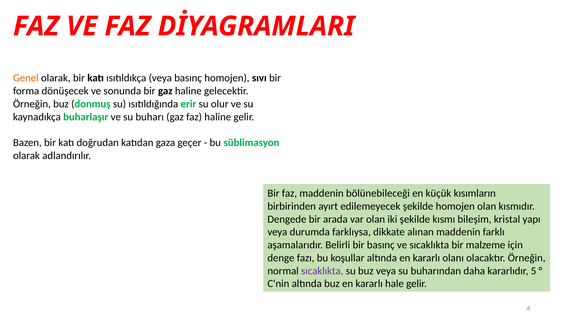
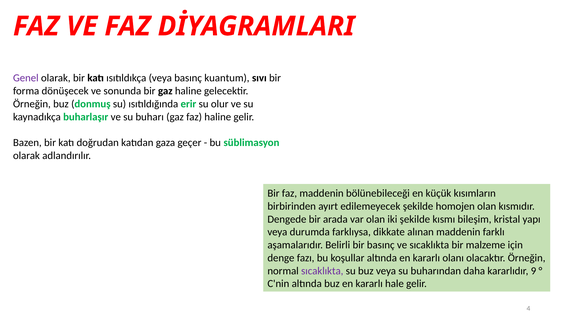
Genel colour: orange -> purple
basınç homojen: homojen -> kuantum
5: 5 -> 9
